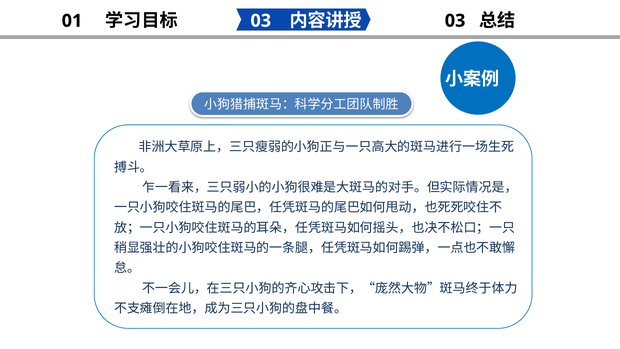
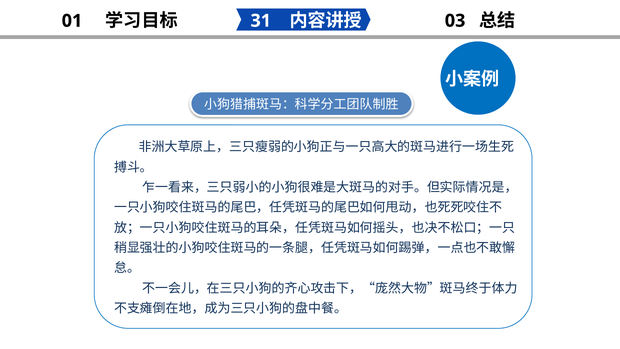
03 at (261, 21): 03 -> 31
